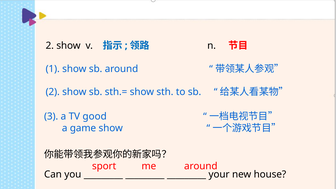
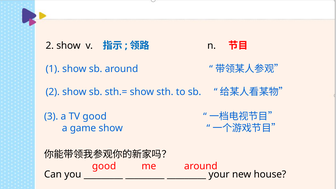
sport at (104, 166): sport -> good
